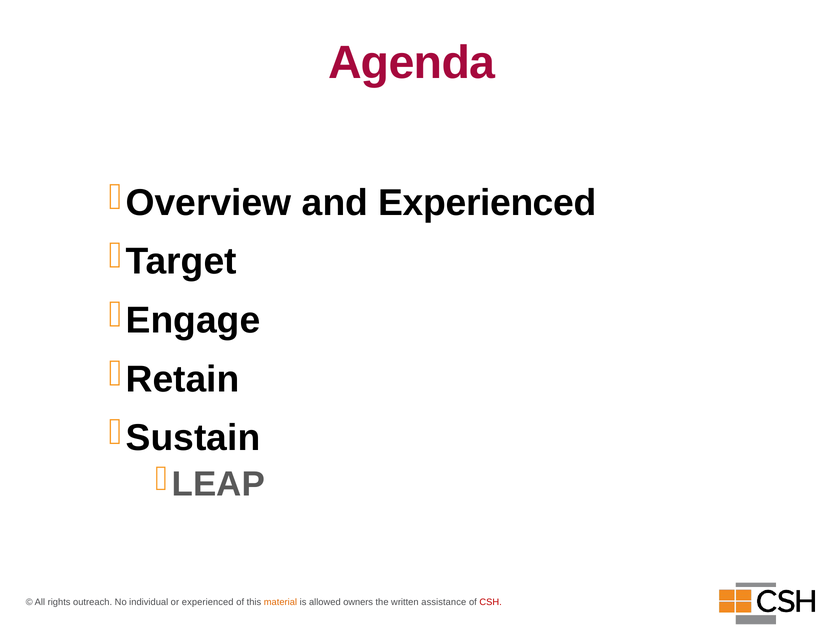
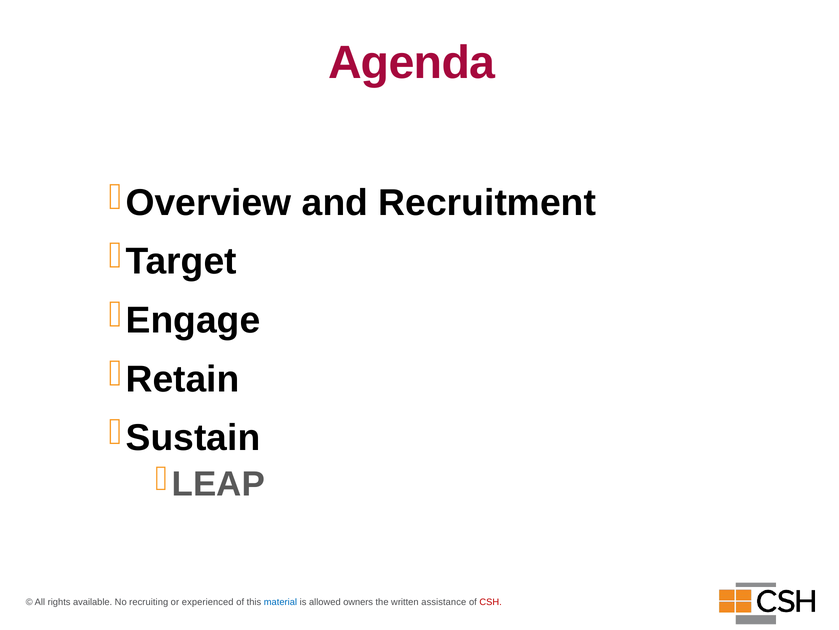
and Experienced: Experienced -> Recruitment
outreach: outreach -> available
individual: individual -> recruiting
material colour: orange -> blue
